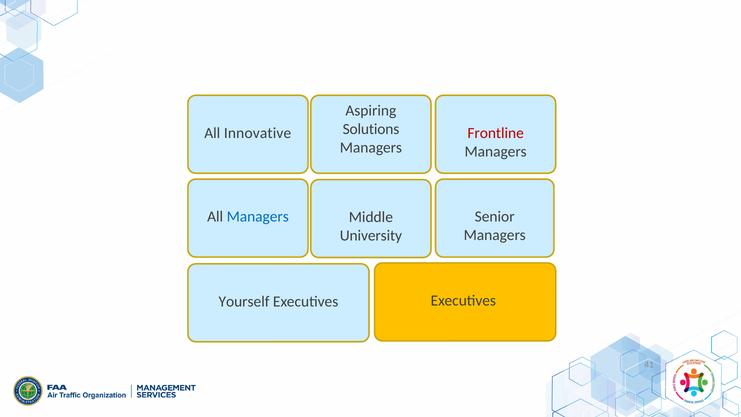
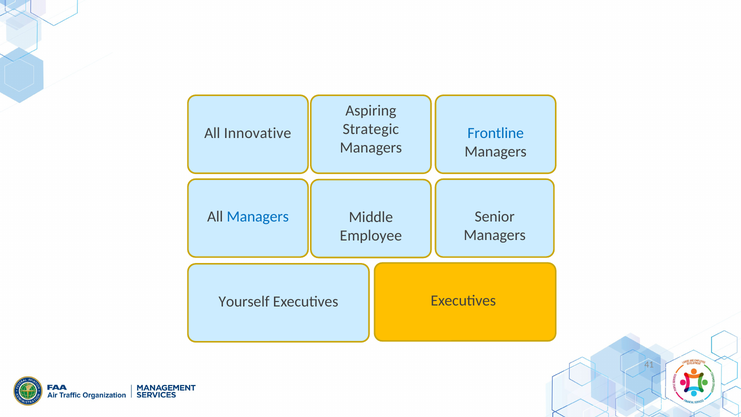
Solutions: Solutions -> Strategic
Frontline colour: red -> blue
University: University -> Employee
